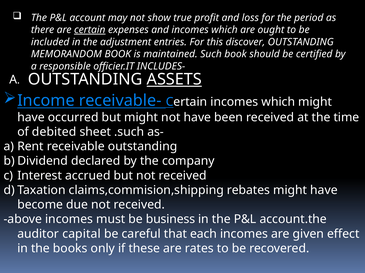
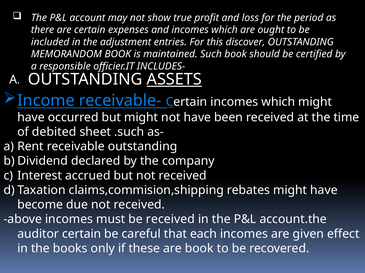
certain at (90, 30) underline: present -> none
be business: business -> received
auditor capital: capital -> certain
are rates: rates -> book
